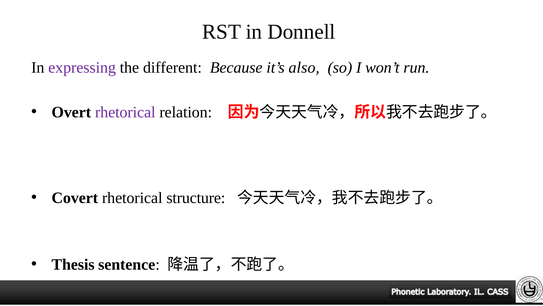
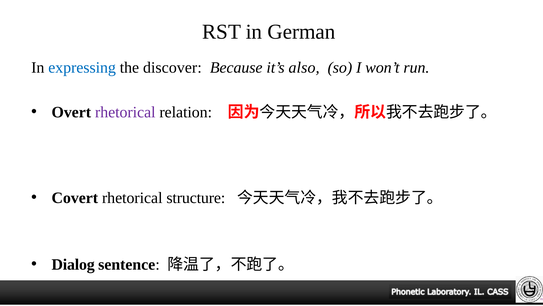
Donnell: Donnell -> German
expressing colour: purple -> blue
different: different -> discover
Thesis: Thesis -> Dialog
